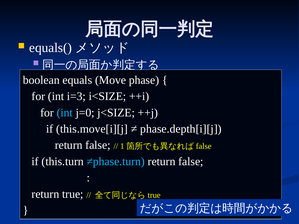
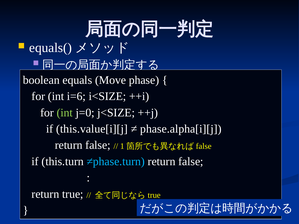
i=3: i=3 -> i=6
int at (65, 113) colour: light blue -> light green
this.move[i][j: this.move[i][j -> this.value[i][j
phase.depth[i][j: phase.depth[i][j -> phase.alpha[i][j
